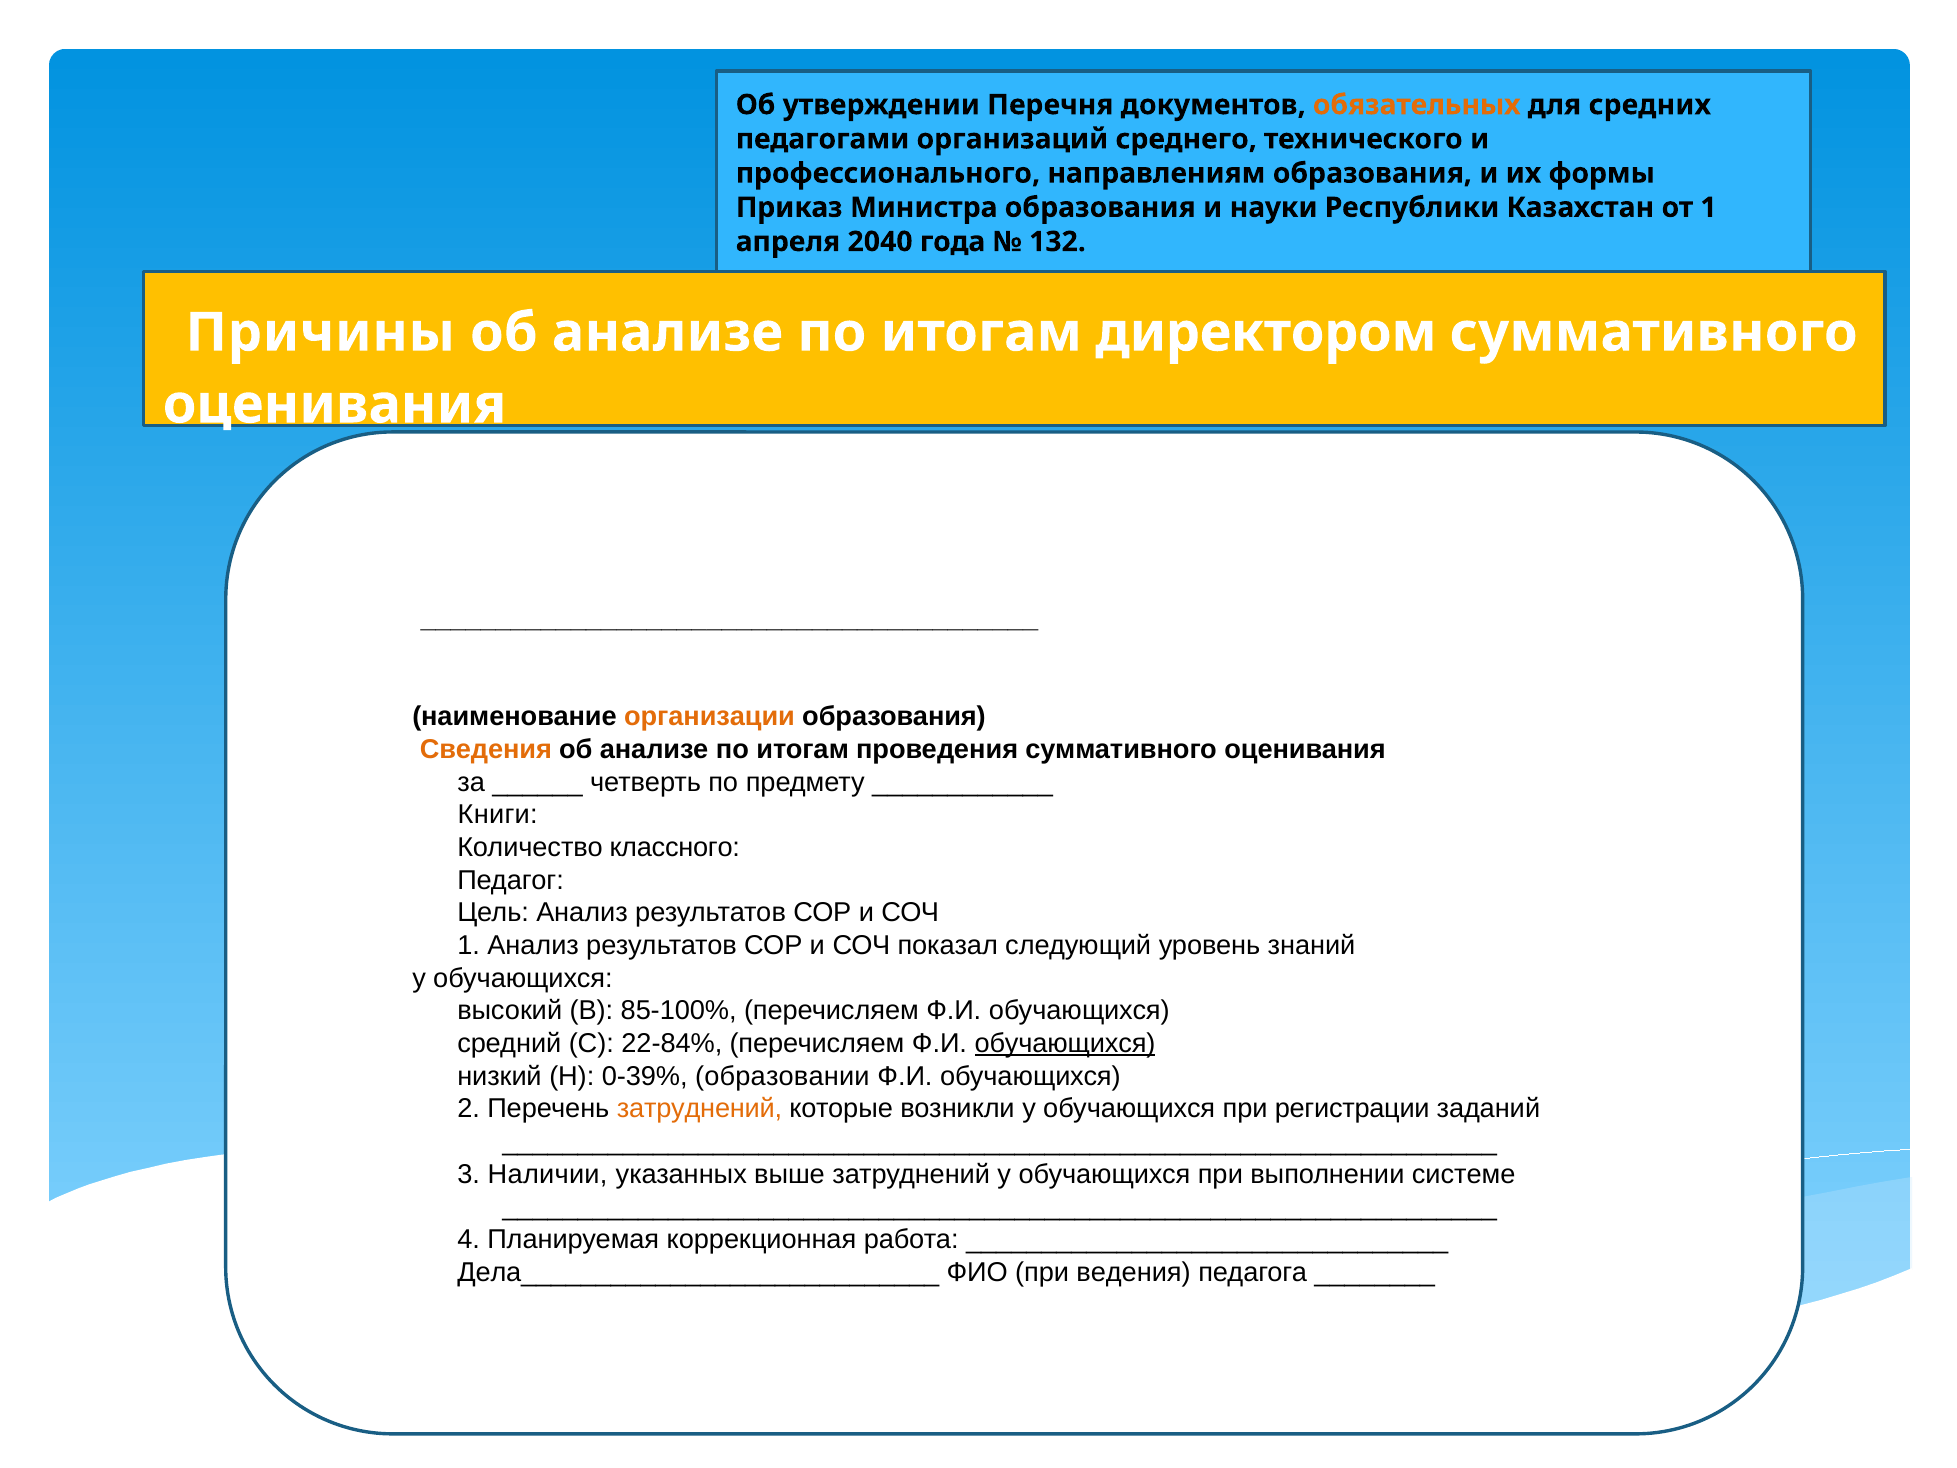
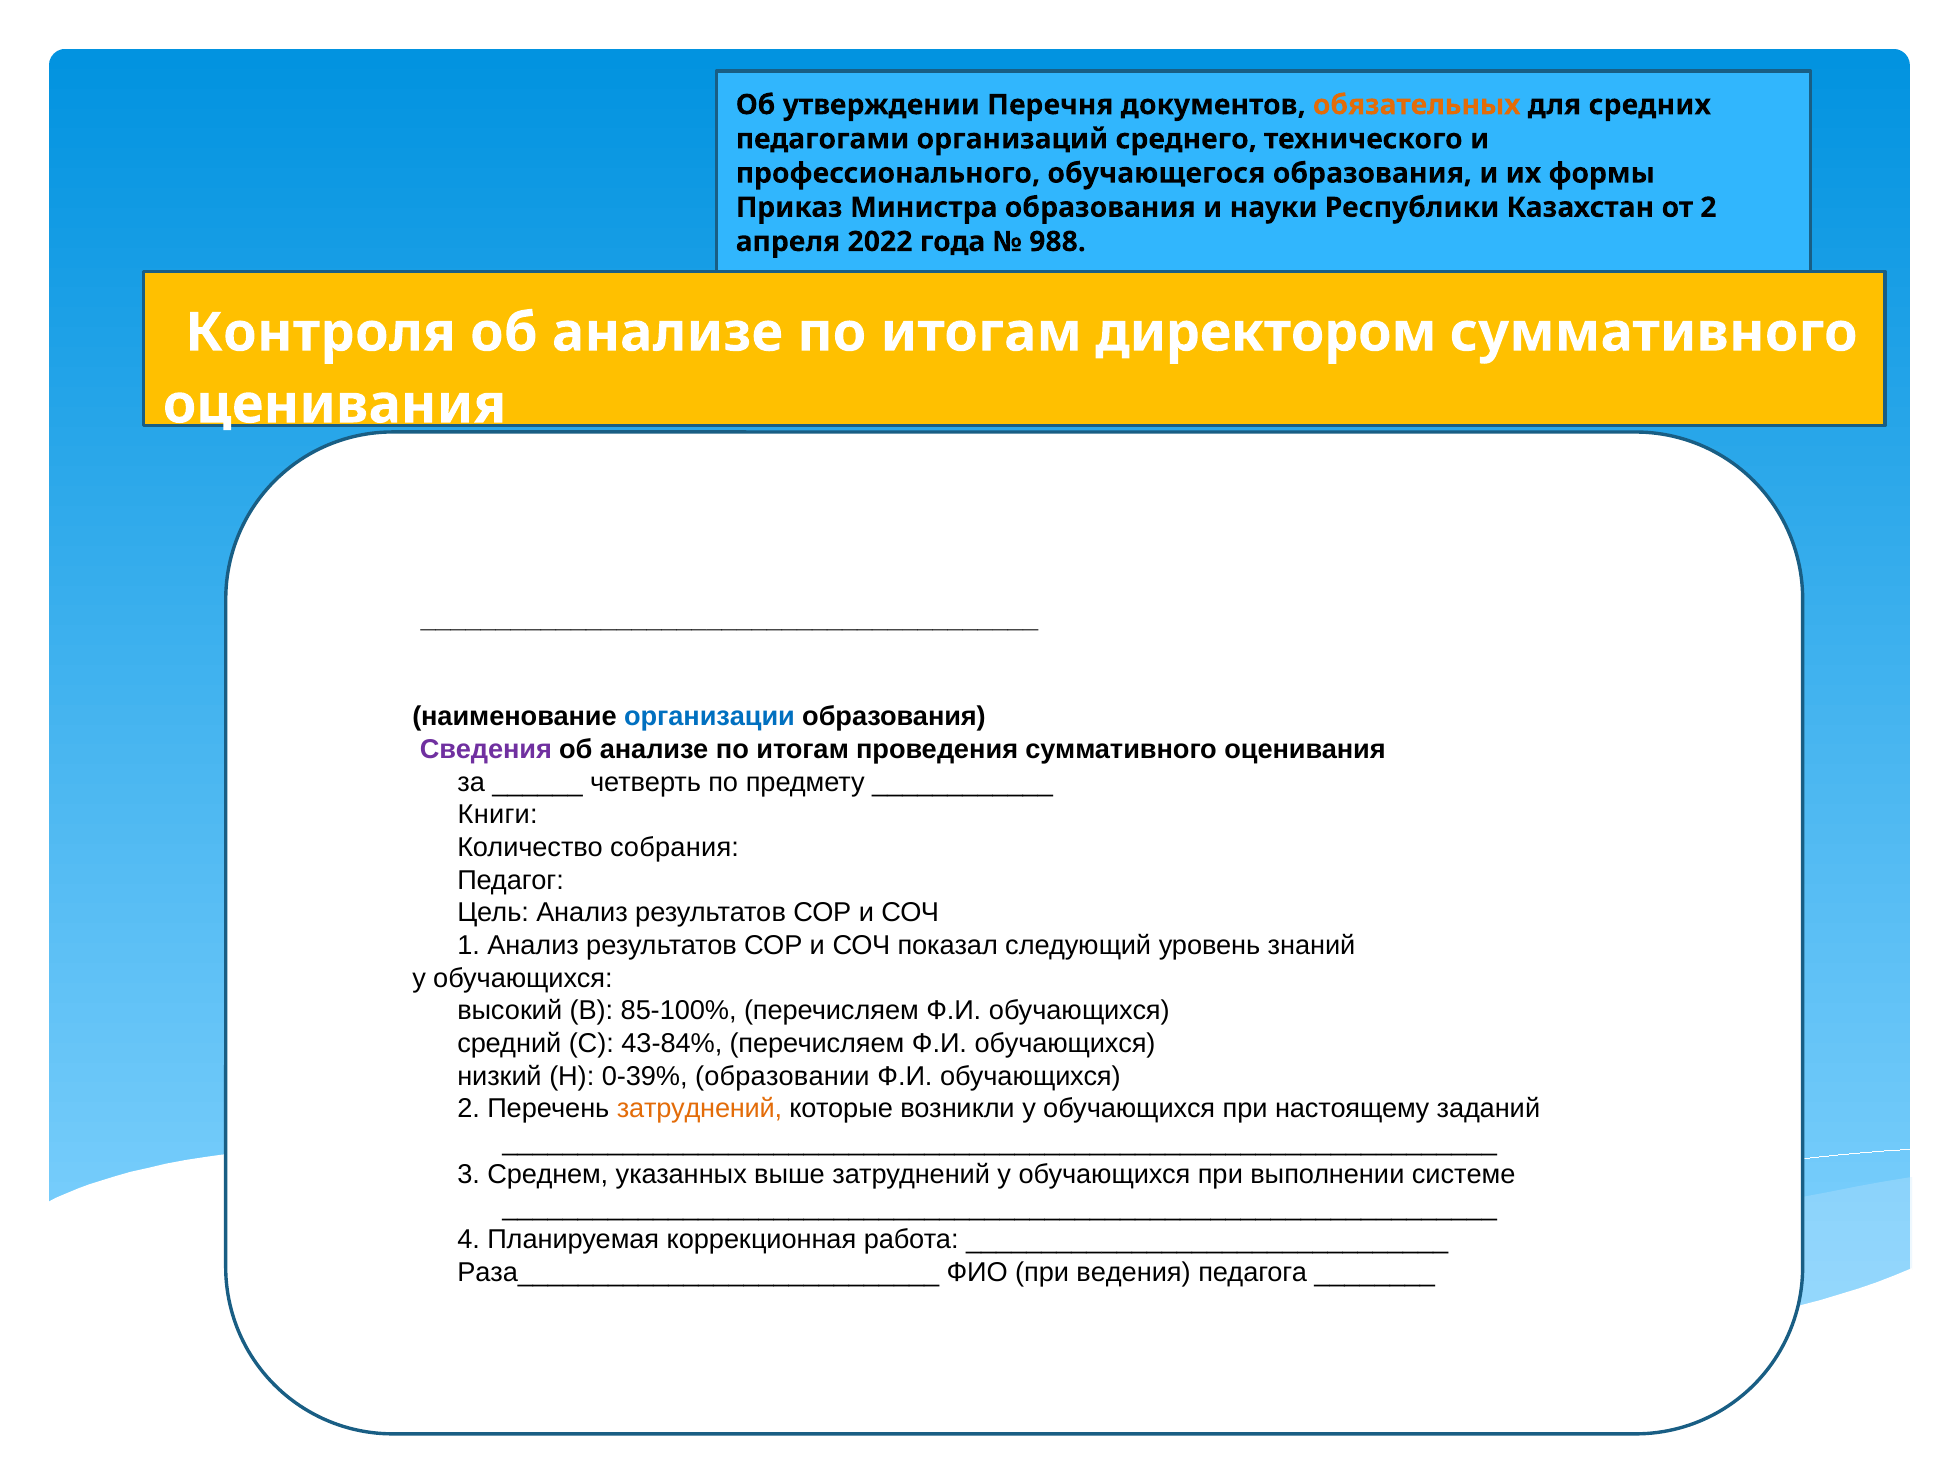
направлениям: направлениям -> обучающегося
от 1: 1 -> 2
2040: 2040 -> 2022
132: 132 -> 988
Причины: Причины -> Контроля
организации colour: orange -> blue
Сведения colour: orange -> purple
классного: классного -> собрания
22-84%: 22-84% -> 43-84%
обучающихся at (1065, 1043) underline: present -> none
регистрации: регистрации -> настоящему
Наличии: Наличии -> Среднем
Дела____________________________: Дела____________________________ -> Раза____________________________
